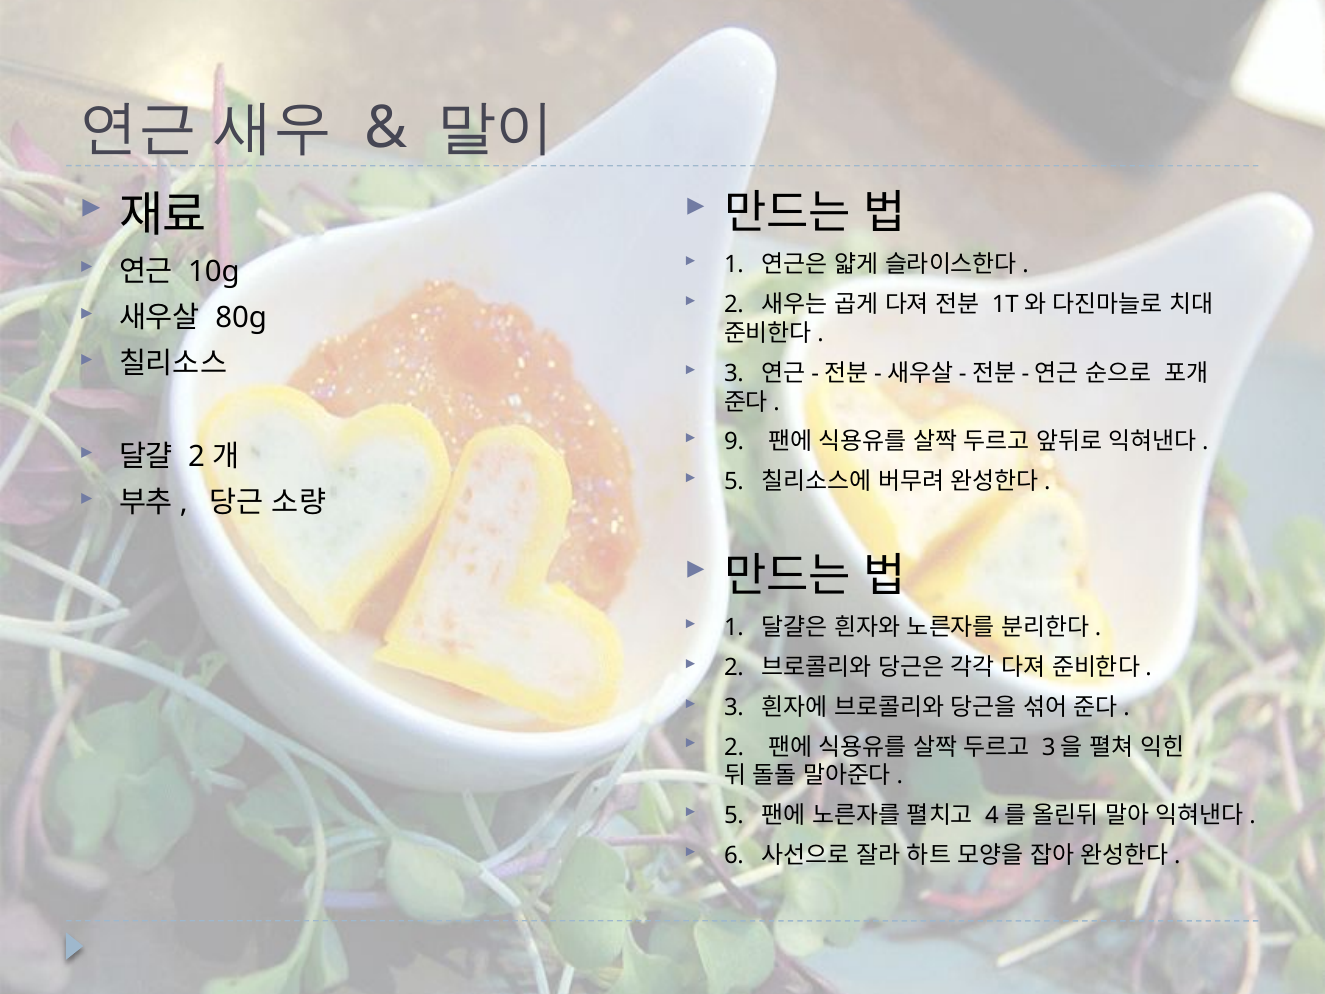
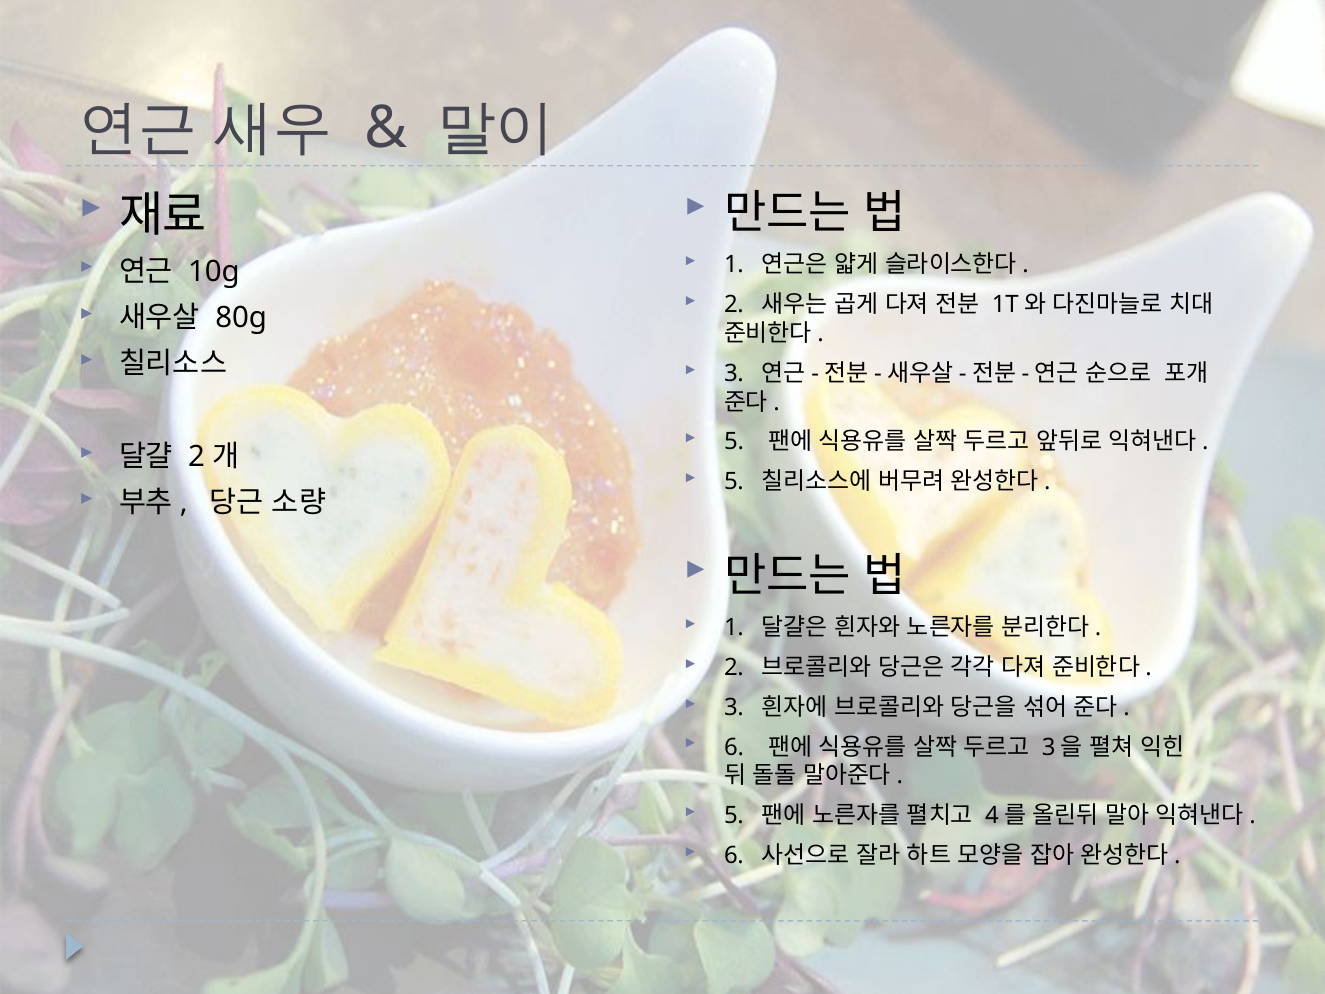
9 at (734, 442): 9 -> 5
2 at (734, 747): 2 -> 6
